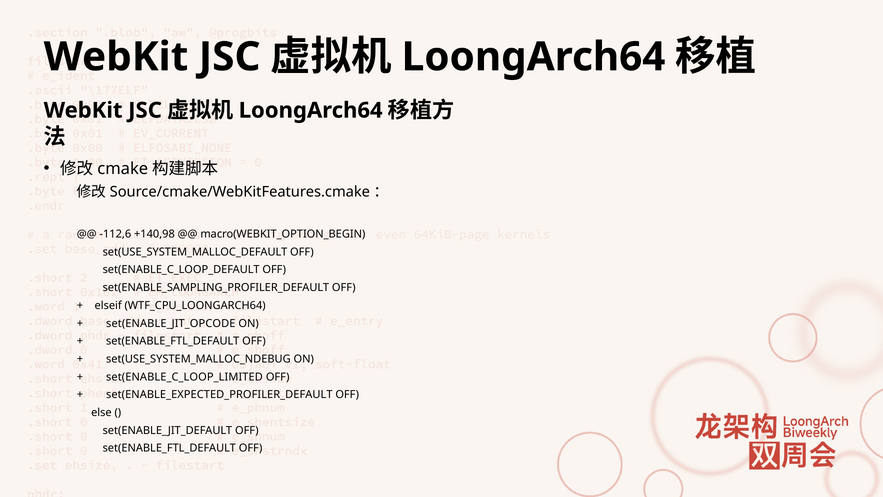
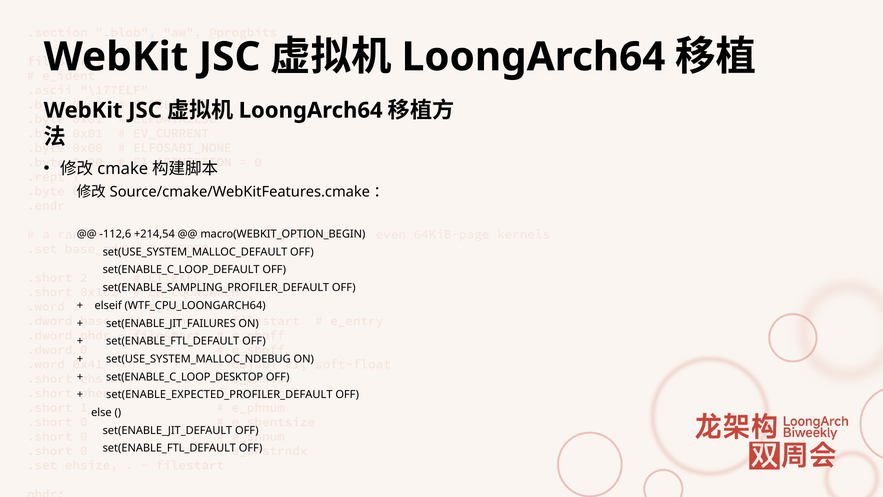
+140,98: +140,98 -> +214,54
set(ENABLE_JIT_OPCODE: set(ENABLE_JIT_OPCODE -> set(ENABLE_JIT_FAILURES
set(ENABLE_C_LOOP_LIMITED: set(ENABLE_C_LOOP_LIMITED -> set(ENABLE_C_LOOP_DESKTOP
